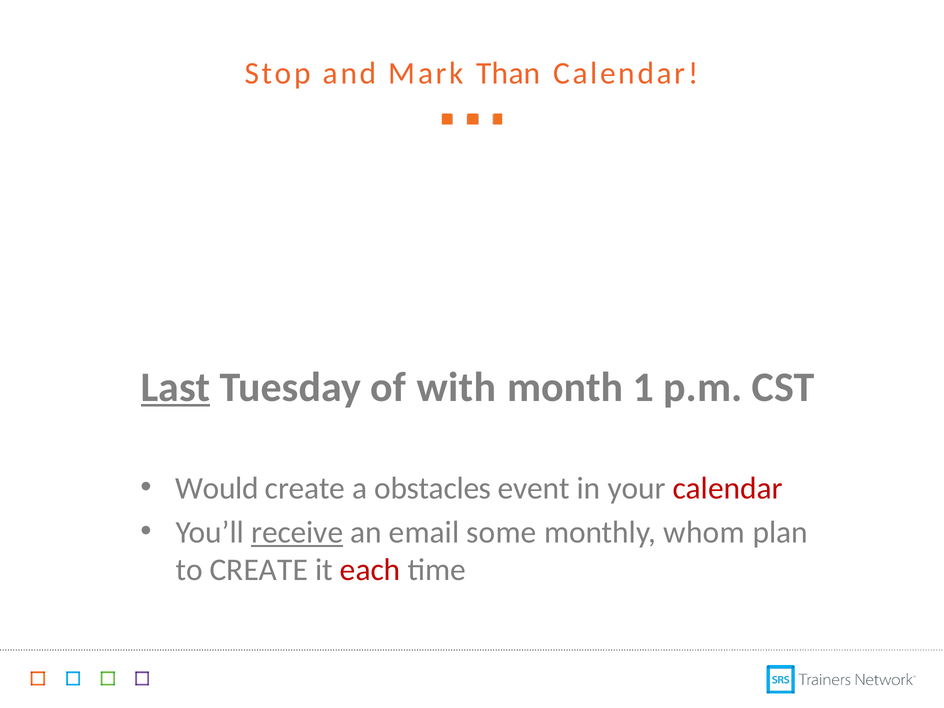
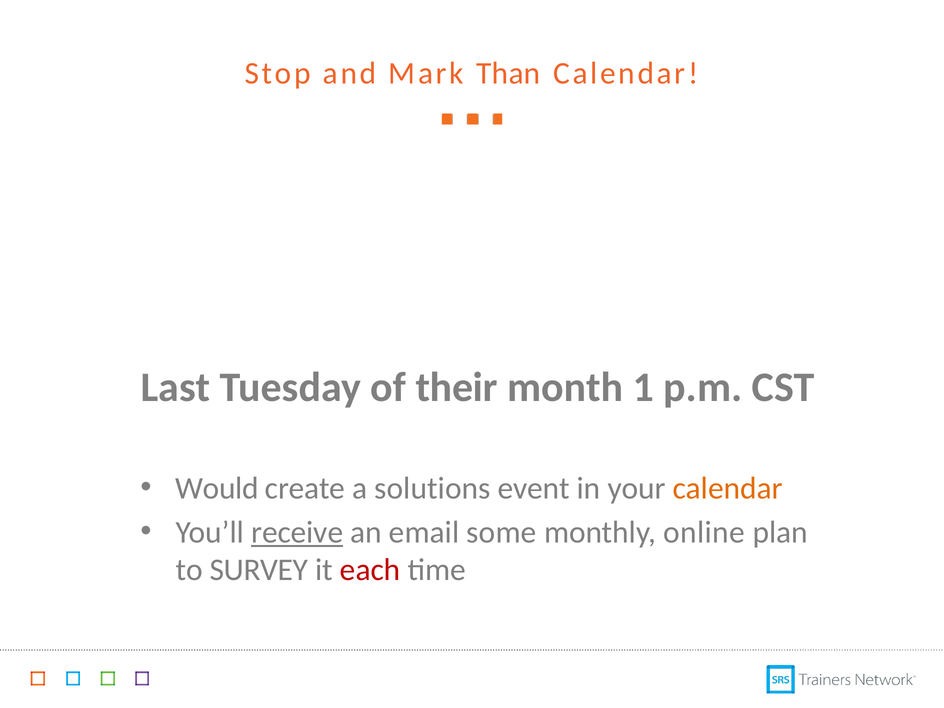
Last underline: present -> none
with: with -> their
obstacles: obstacles -> solutions
calendar at (728, 488) colour: red -> orange
whom: whom -> online
to CREATE: CREATE -> SURVEY
